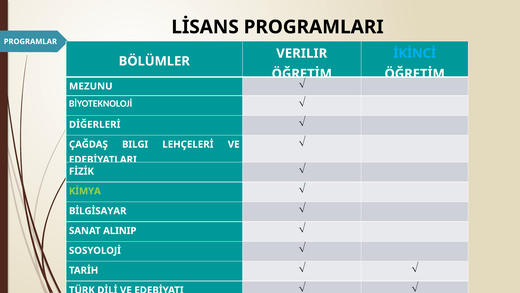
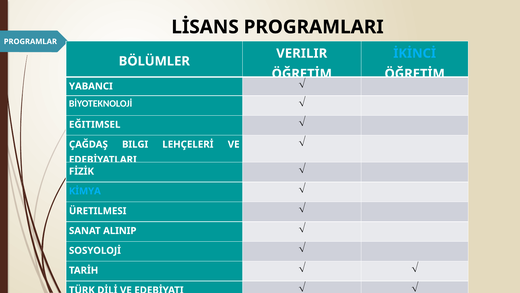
MEZUNU: MEZUNU -> YABANCI
DİĞERLERİ: DİĞERLERİ -> EĞITIMSEL
KİMYA colour: light green -> light blue
BİLGİSAYAR: BİLGİSAYAR -> ÜRETILMESI
